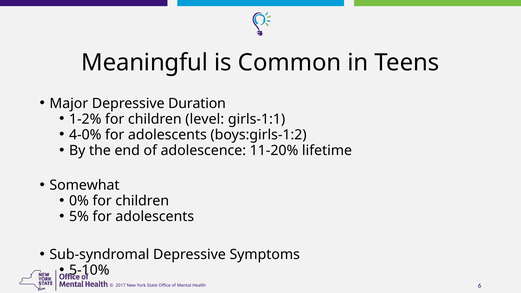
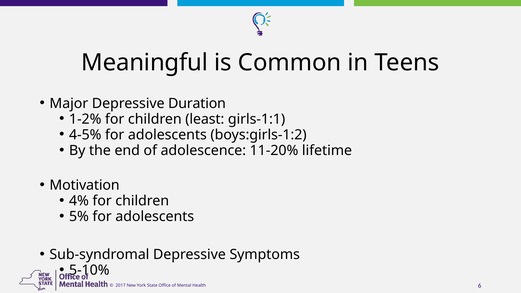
level: level -> least
4-0%: 4-0% -> 4-5%
Somewhat: Somewhat -> Motivation
0%: 0% -> 4%
